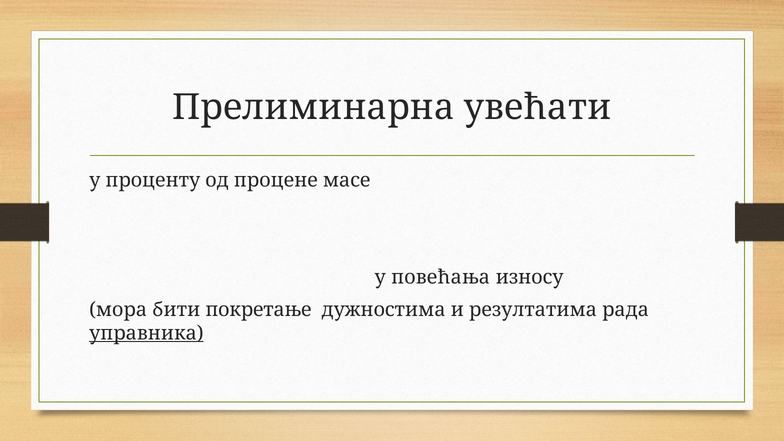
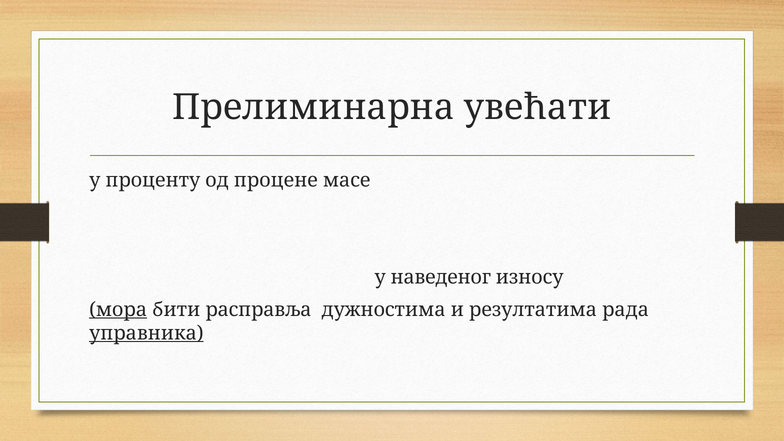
повећања: повећања -> наведеног
мора underline: none -> present
покретање: покретање -> расправља
